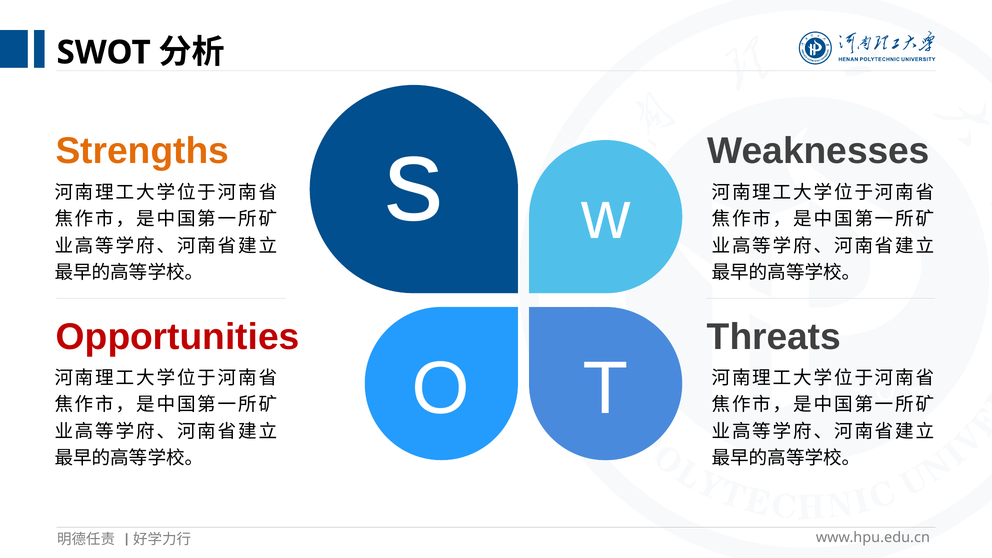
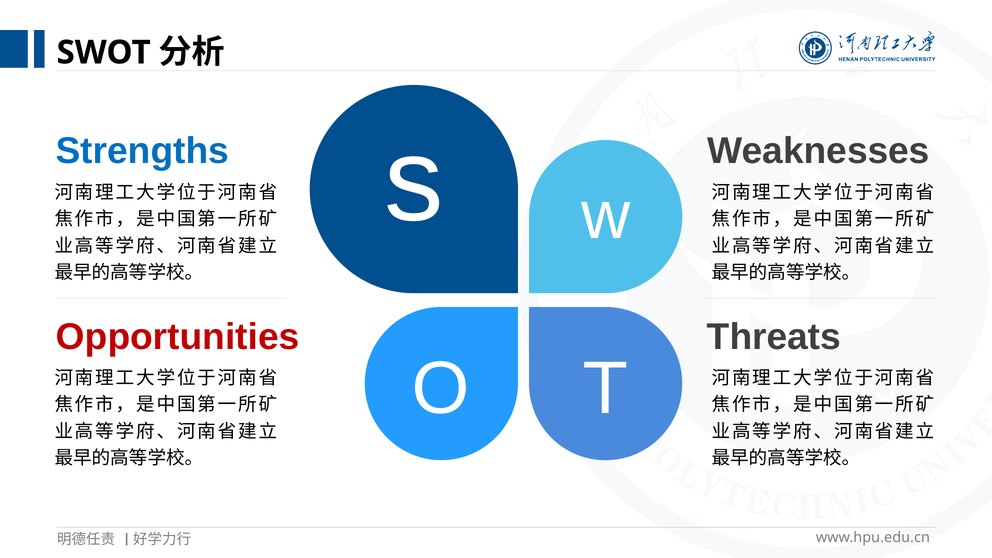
Strengths colour: orange -> blue
